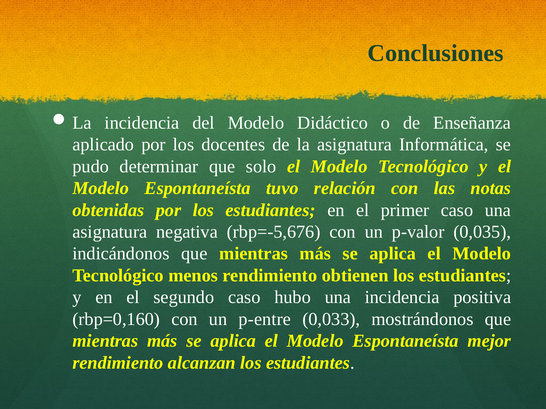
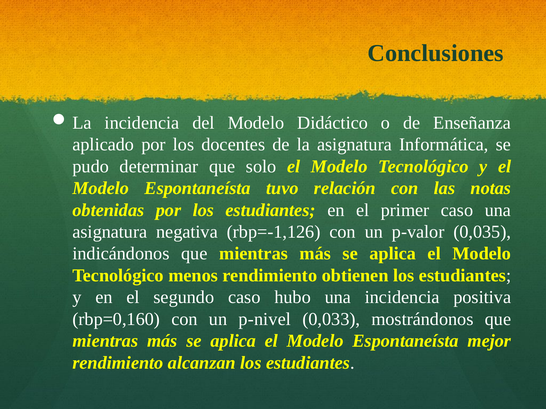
rbp=-5,676: rbp=-5,676 -> rbp=-1,126
p-entre: p-entre -> p-nivel
